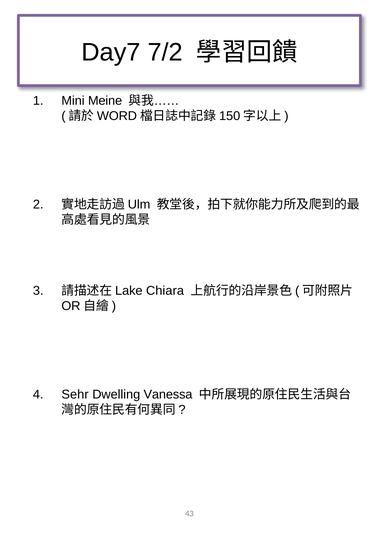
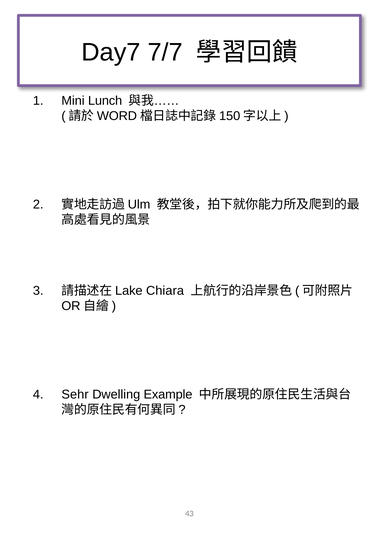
7/2: 7/2 -> 7/7
Meine: Meine -> Lunch
Vanessa: Vanessa -> Example
